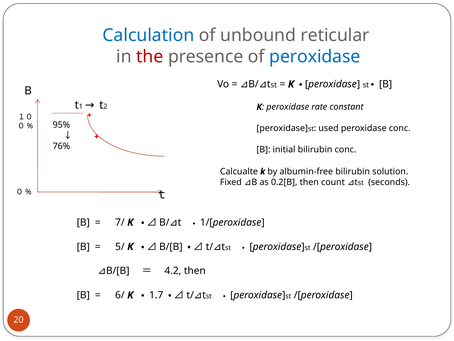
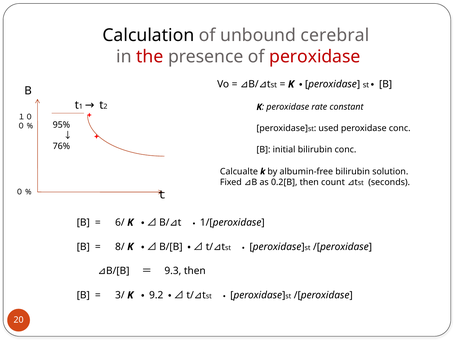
Calculation colour: blue -> black
reticular: reticular -> cerebral
peroxidase at (315, 56) colour: blue -> red
7/: 7/ -> 6/
5/: 5/ -> 8/
4.2: 4.2 -> 9.3
6/: 6/ -> 3/
1.7: 1.7 -> 9.2
